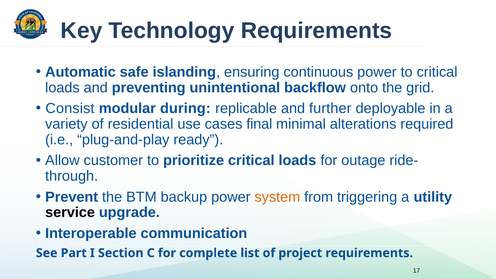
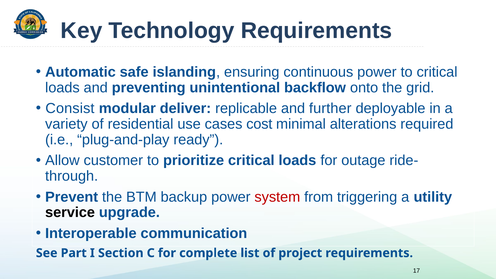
during: during -> deliver
final: final -> cost
system colour: orange -> red
